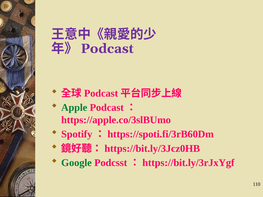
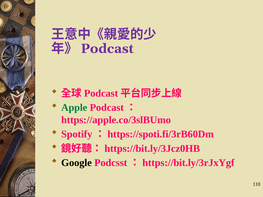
Google colour: green -> black
